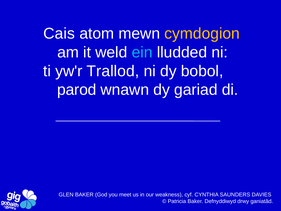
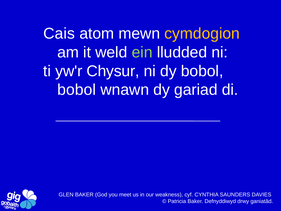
ein colour: light blue -> light green
Trallod: Trallod -> Chysur
parod at (77, 90): parod -> bobol
